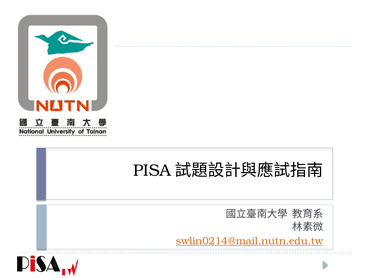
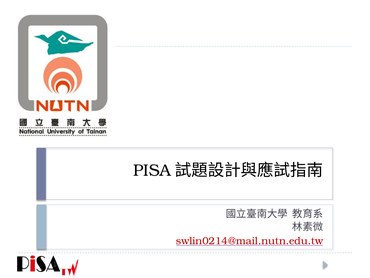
swlin0214@mail.nutn.edu.tw colour: orange -> red
